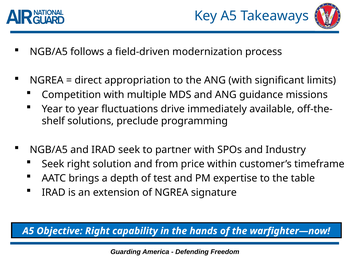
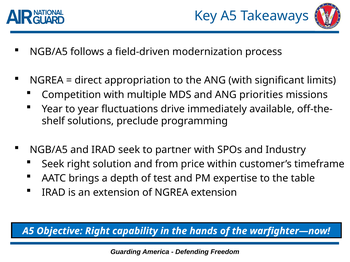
guidance: guidance -> priorities
NGREA signature: signature -> extension
